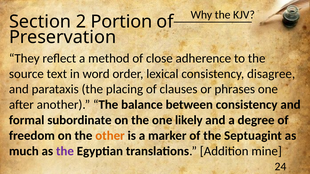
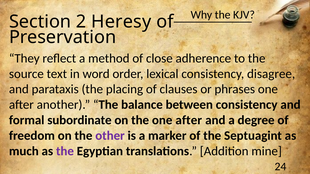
Portion: Portion -> Heresy
the one likely: likely -> after
other colour: orange -> purple
